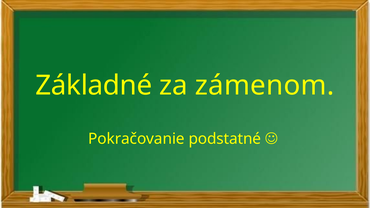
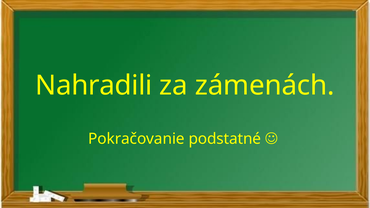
Základné: Základné -> Nahradili
zámenom: zámenom -> zámenách
